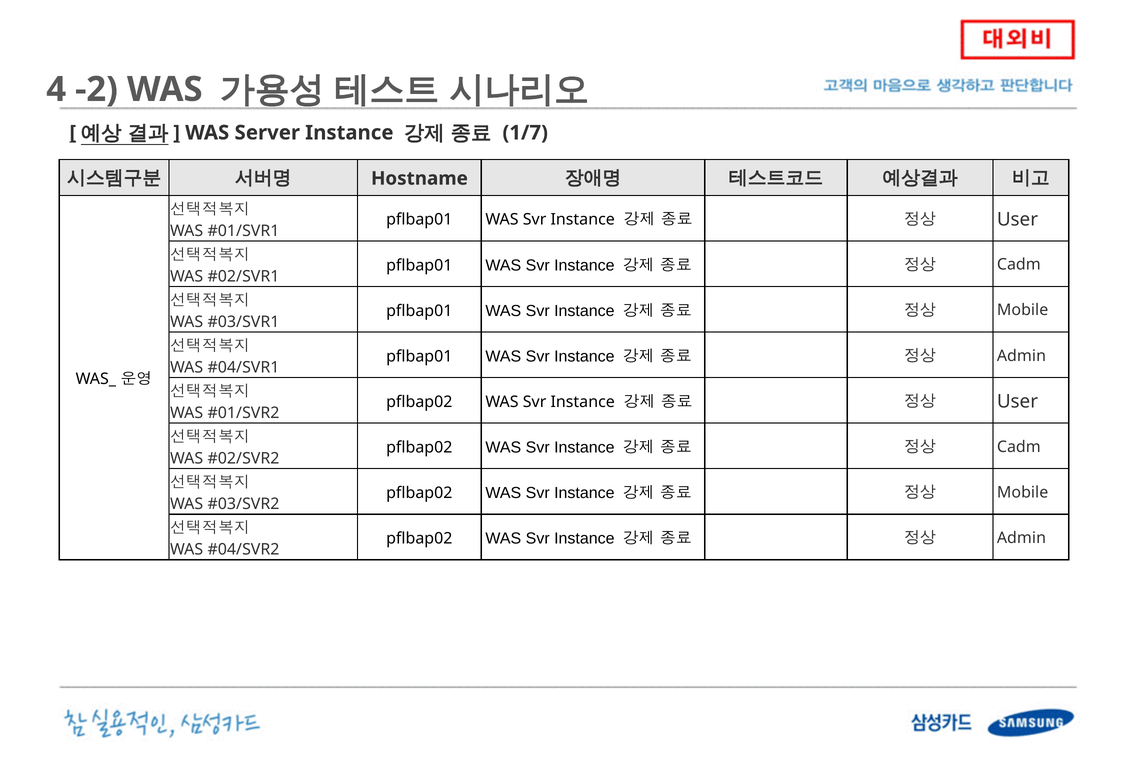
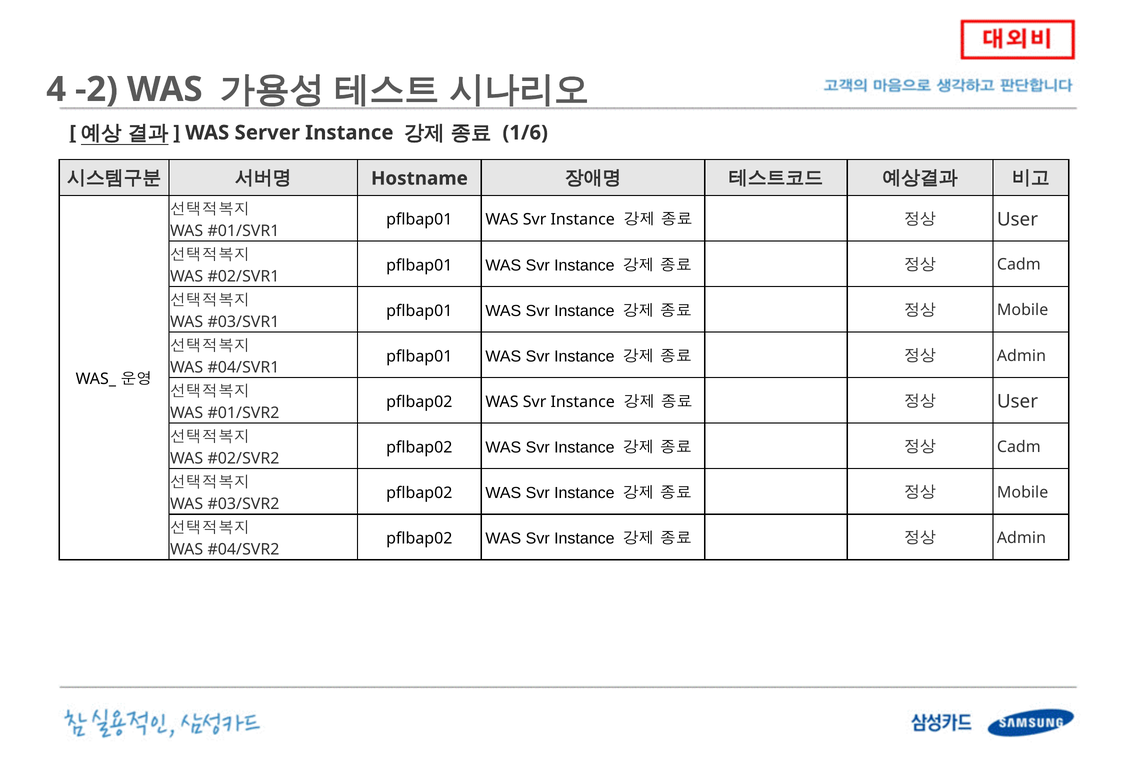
1/7: 1/7 -> 1/6
